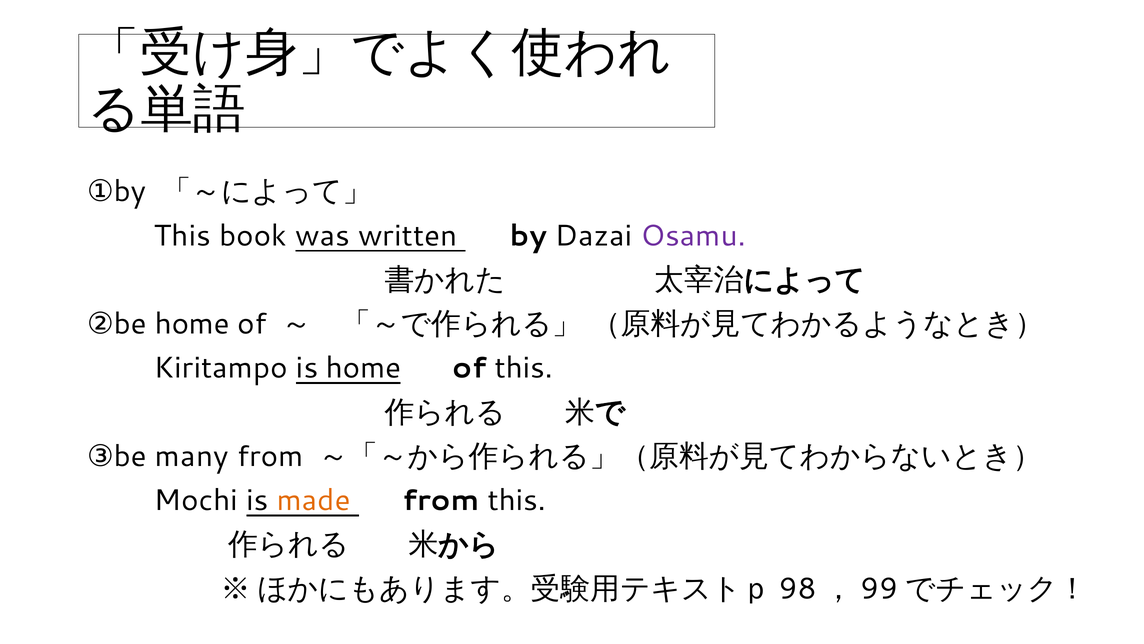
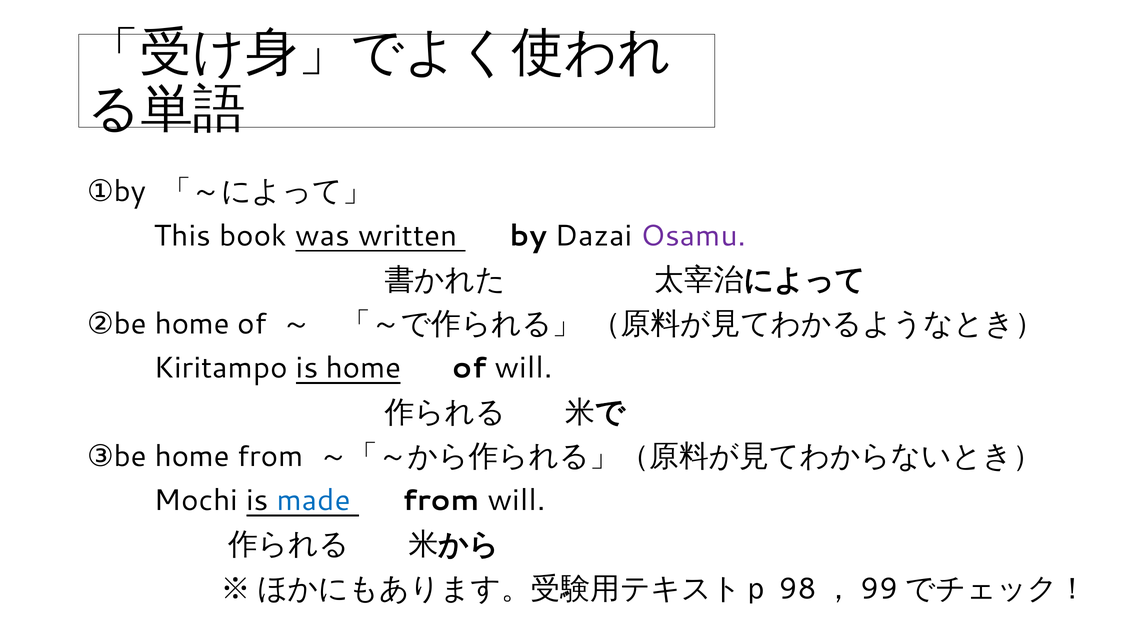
of this: this -> will
③be many: many -> home
made colour: orange -> blue
from this: this -> will
